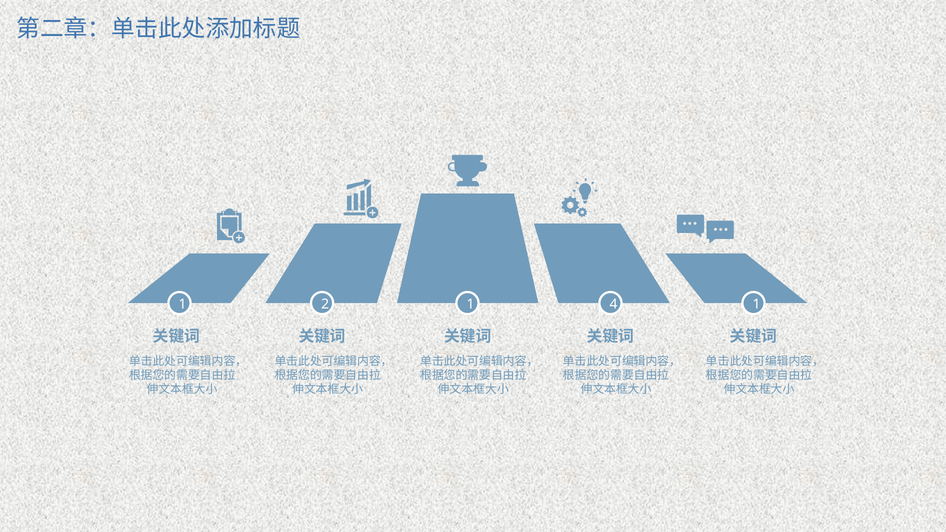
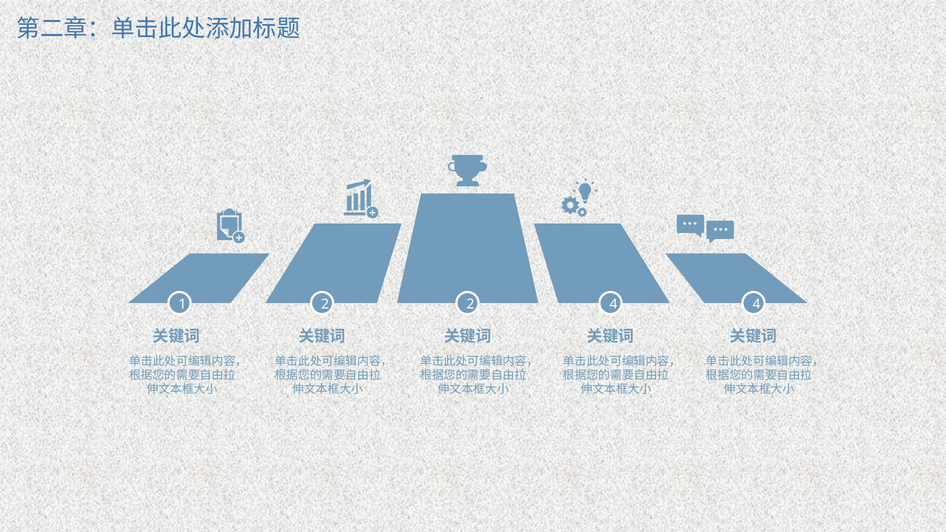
2 1: 1 -> 2
4 1: 1 -> 4
